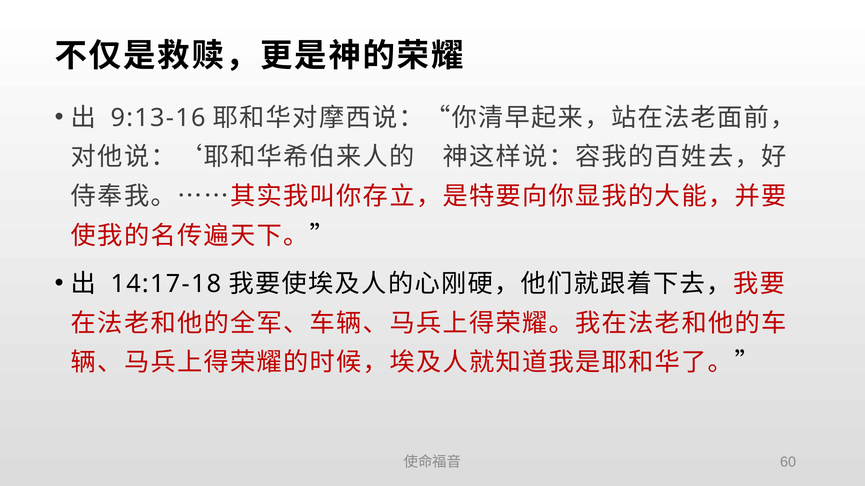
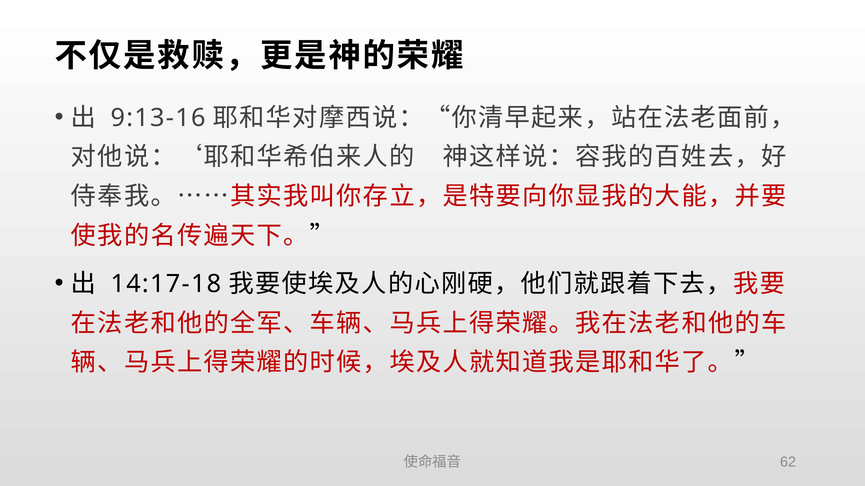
60: 60 -> 62
